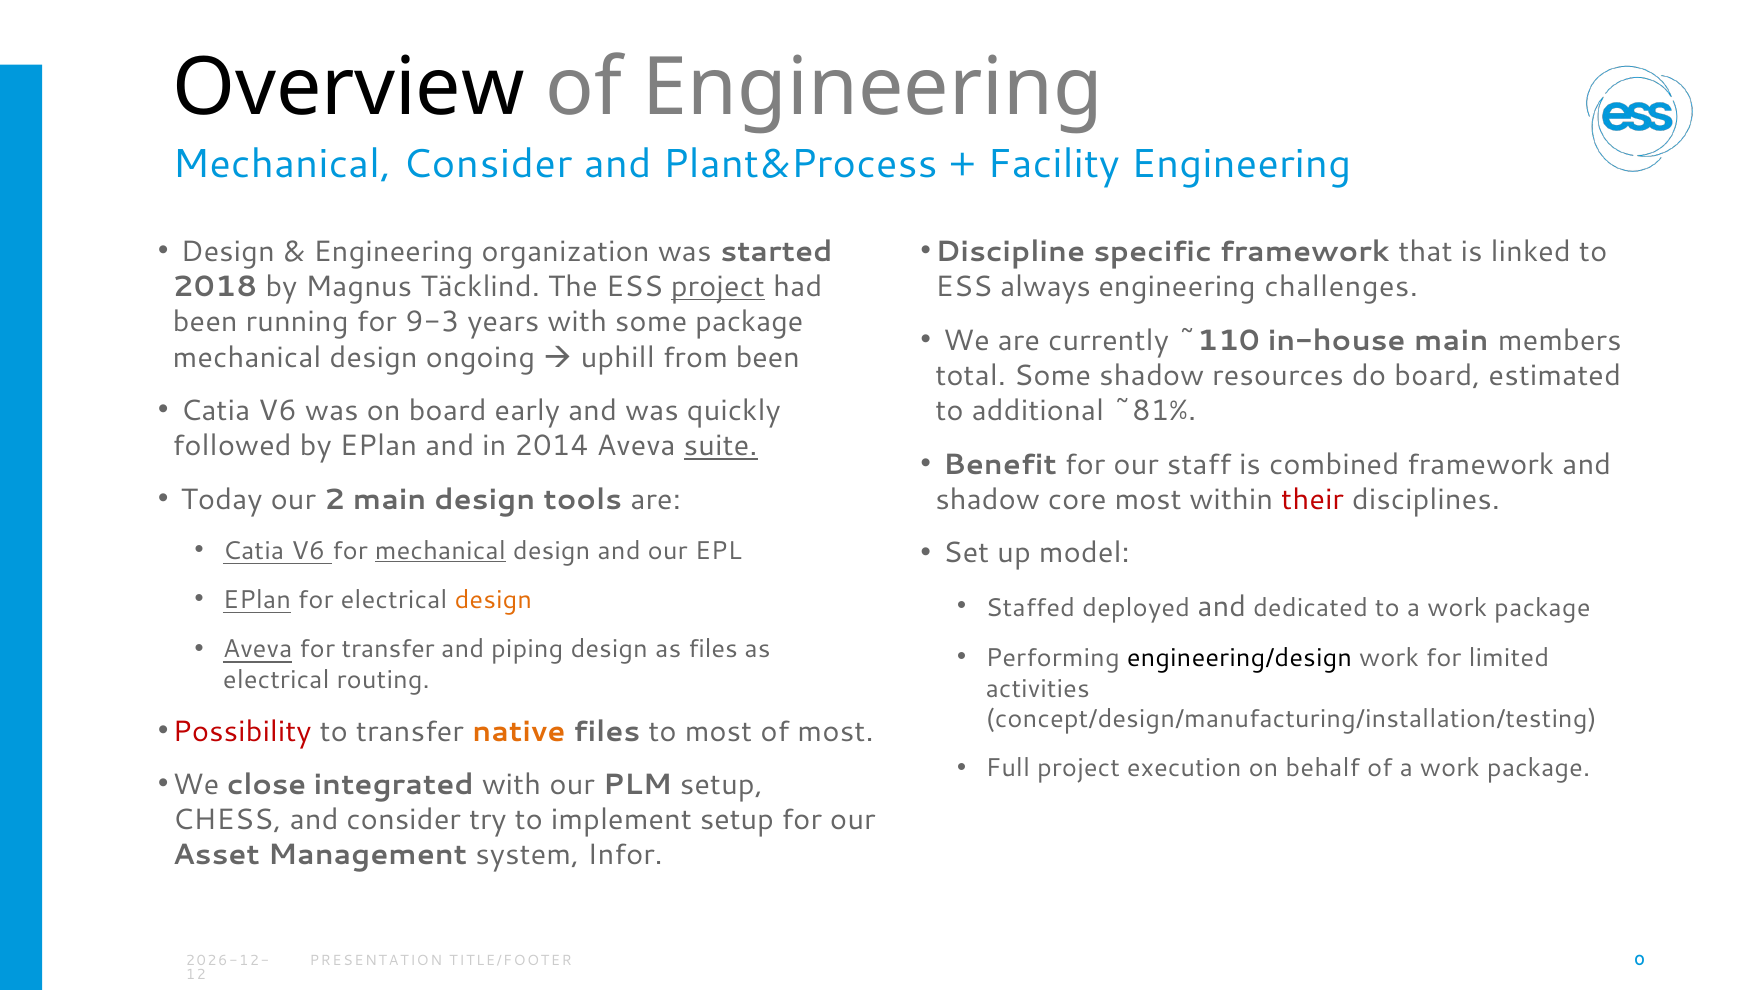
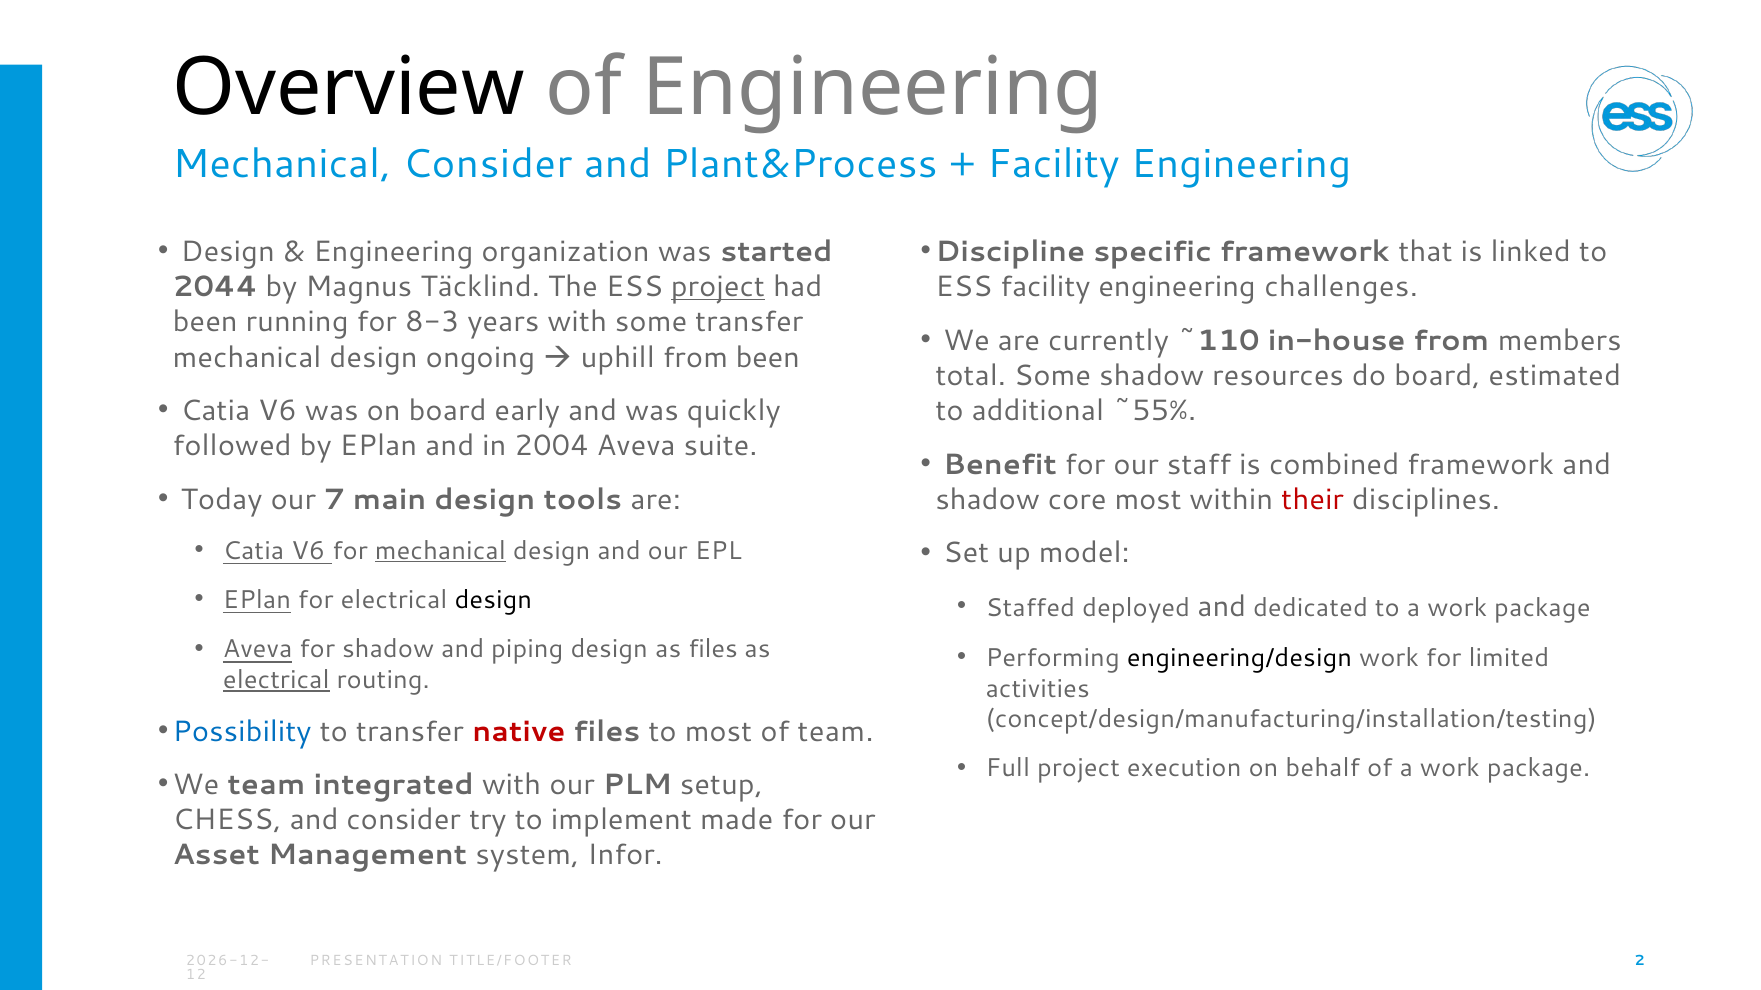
2018: 2018 -> 2044
ESS always: always -> facility
9-3: 9-3 -> 8-3
some package: package -> transfer
in-house main: main -> from
~81%: ~81% -> ~55%
2014: 2014 -> 2004
suite underline: present -> none
2: 2 -> 7
design at (493, 600) colour: orange -> black
for transfer: transfer -> shadow
electrical at (276, 680) underline: none -> present
Possibility colour: red -> blue
native colour: orange -> red
of most: most -> team
We close: close -> team
implement setup: setup -> made
0: 0 -> 2
